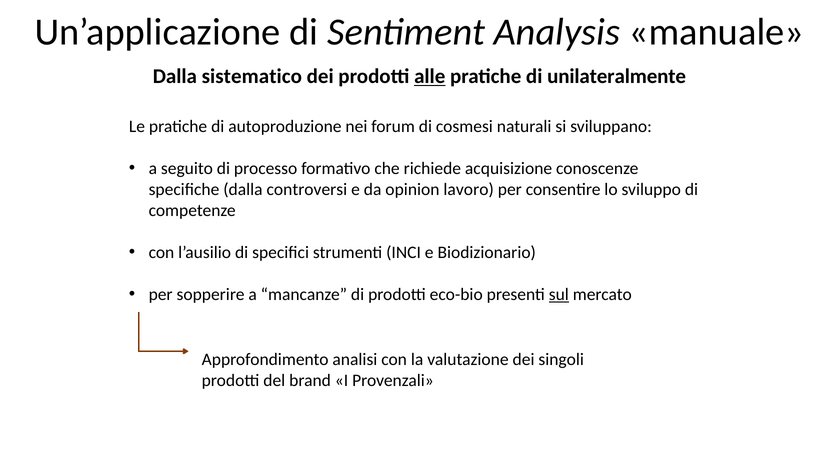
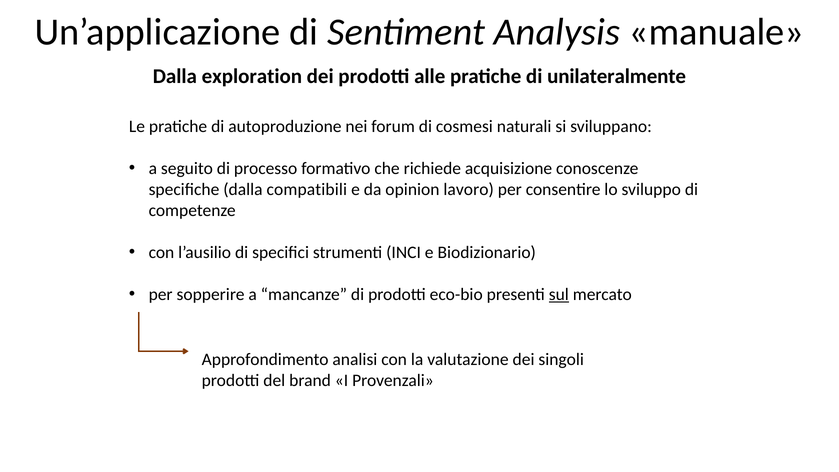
sistematico: sistematico -> exploration
alle underline: present -> none
controversi: controversi -> compatibili
